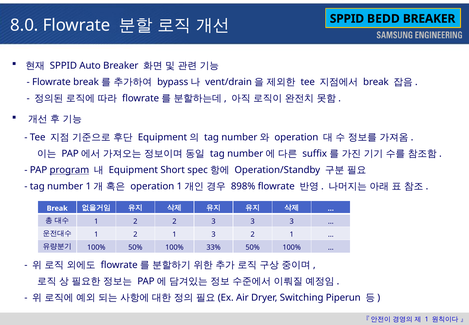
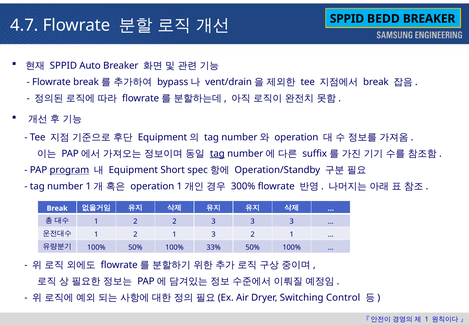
8.0: 8.0 -> 4.7
tag at (217, 153) underline: none -> present
898%: 898% -> 300%
Piperun: Piperun -> Control
